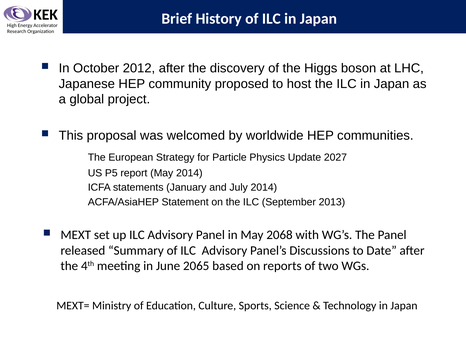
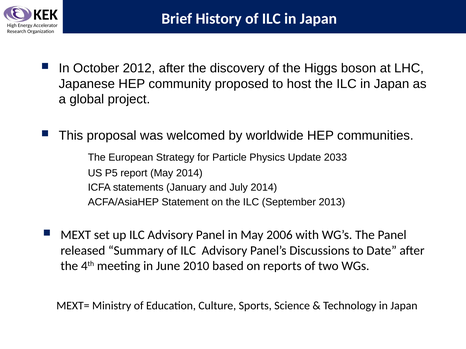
2027: 2027 -> 2033
2068: 2068 -> 2006
2065: 2065 -> 2010
